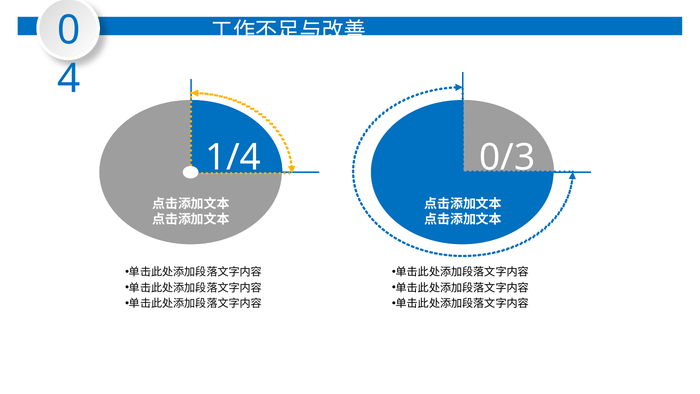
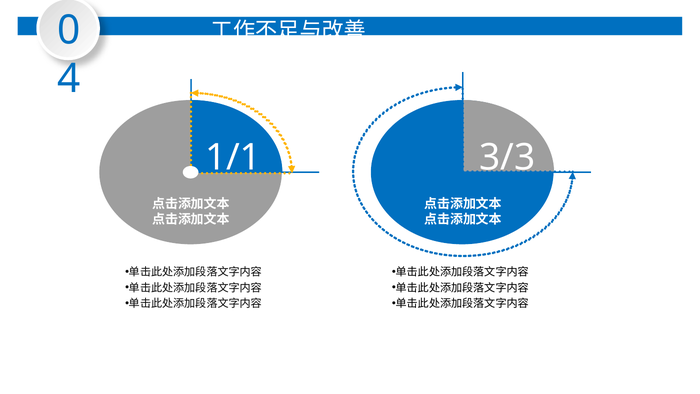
1/4: 1/4 -> 1/1
0/3: 0/3 -> 3/3
